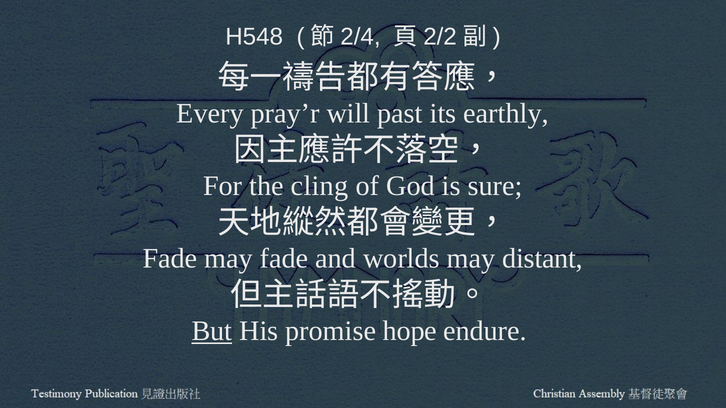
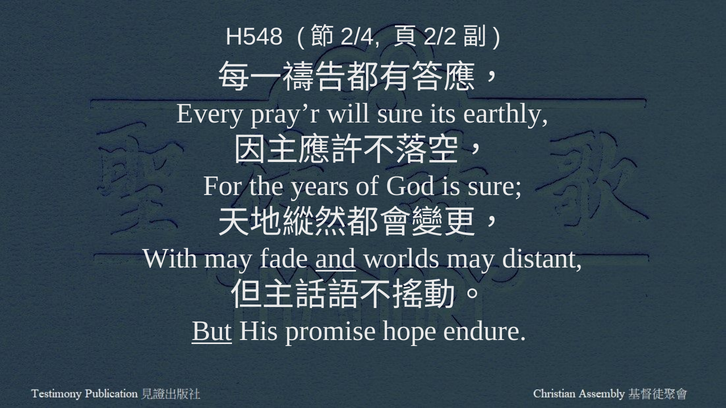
will past: past -> sure
cling: cling -> years
Fade at (170, 259): Fade -> With
and underline: none -> present
